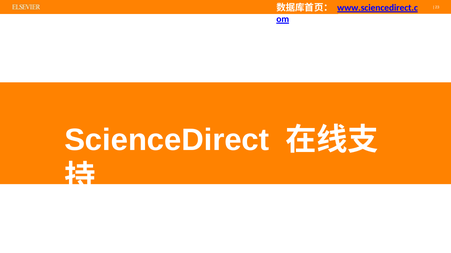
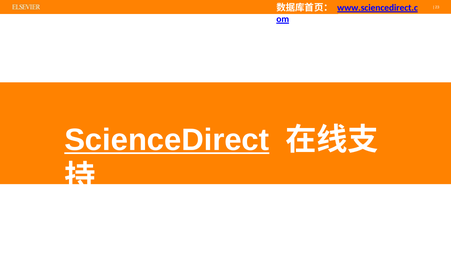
ScienceDirect underline: none -> present
